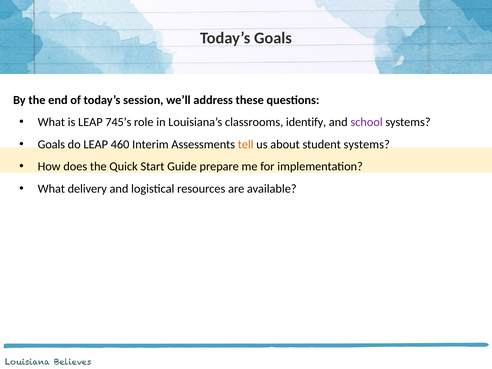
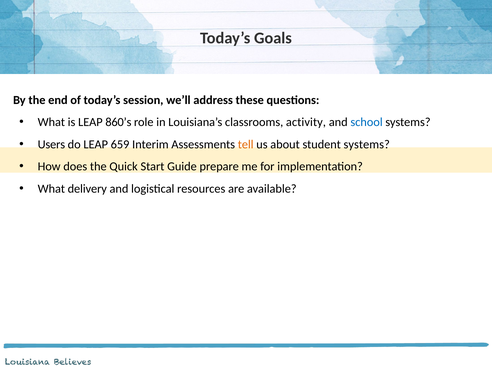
745’s: 745’s -> 860’s
identify: identify -> activity
school colour: purple -> blue
Goals at (51, 144): Goals -> Users
460: 460 -> 659
